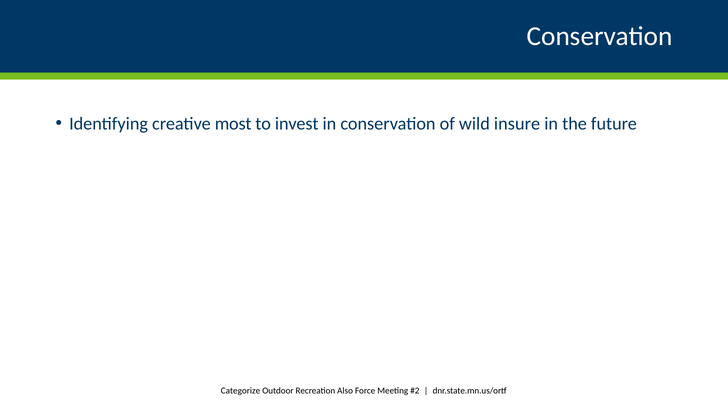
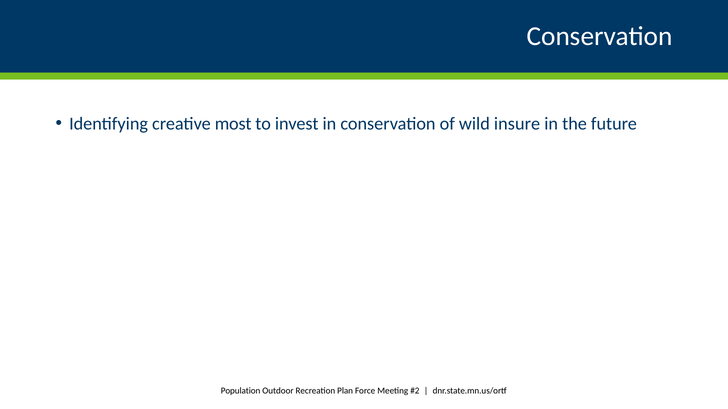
Categorize: Categorize -> Population
Also: Also -> Plan
